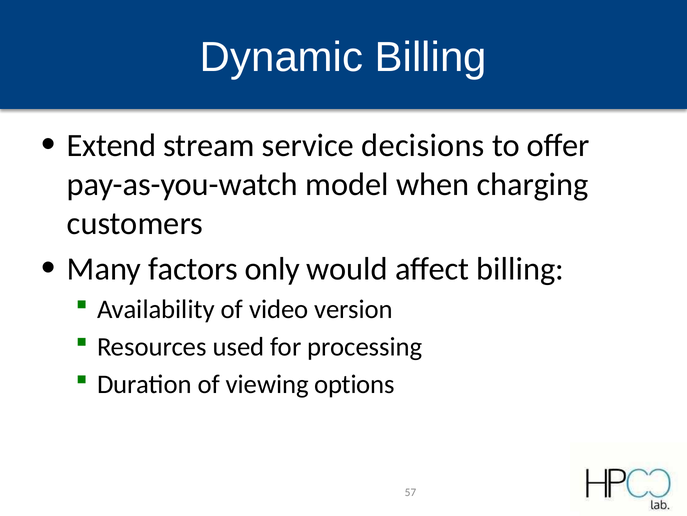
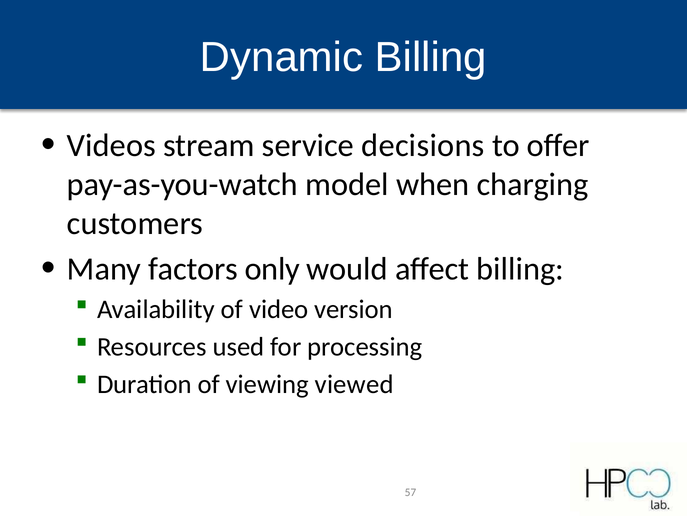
Extend: Extend -> Videos
options: options -> viewed
